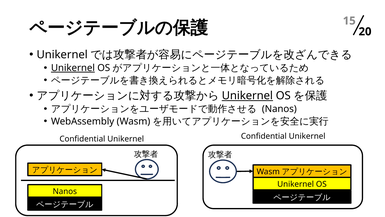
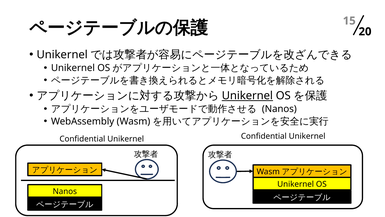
Unikernel at (73, 68) underline: present -> none
